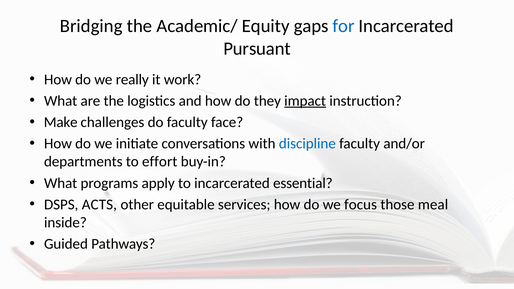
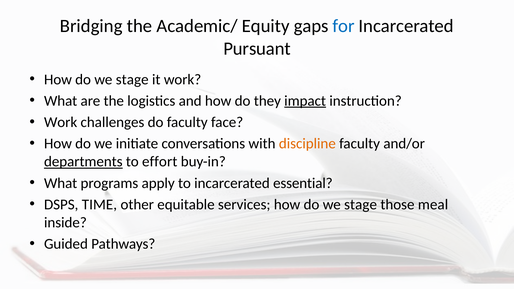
really at (132, 79): really -> stage
Make at (61, 122): Make -> Work
discipline colour: blue -> orange
departments underline: none -> present
ACTS: ACTS -> TIME
focus at (361, 205): focus -> stage
